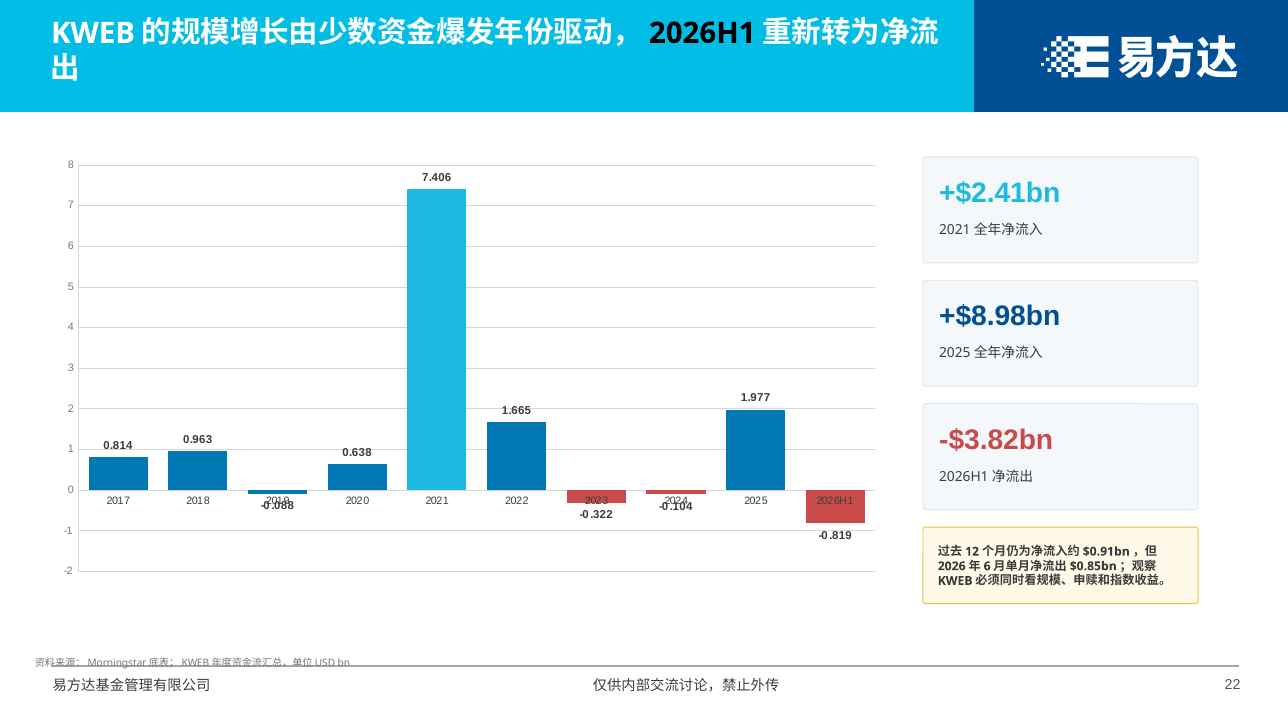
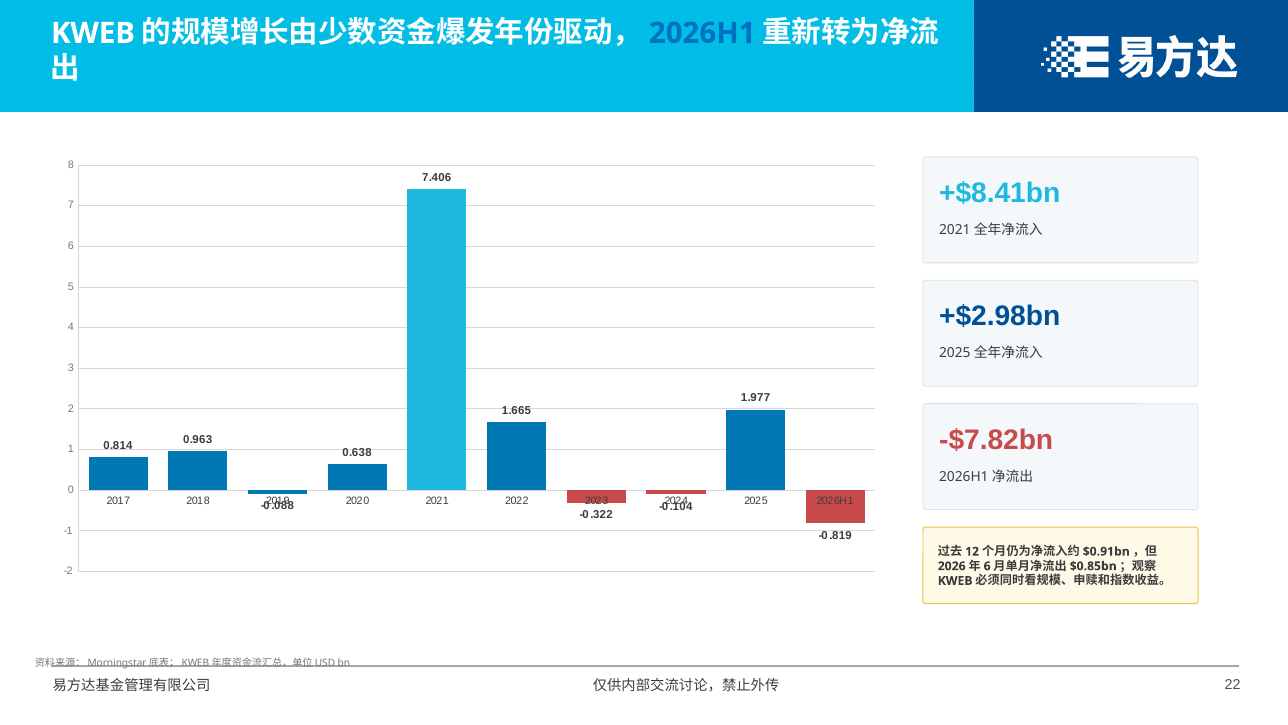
2026H1 at (702, 33) colour: black -> blue
+$2.41bn: +$2.41bn -> +$8.41bn
+$8.98bn: +$8.98bn -> +$2.98bn
-$3.82bn: -$3.82bn -> -$7.82bn
